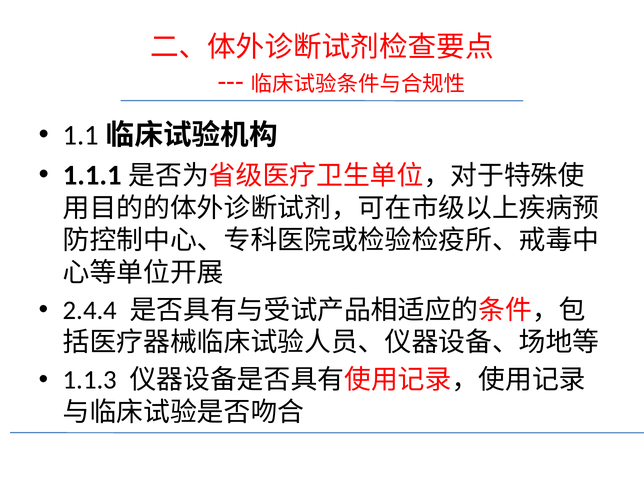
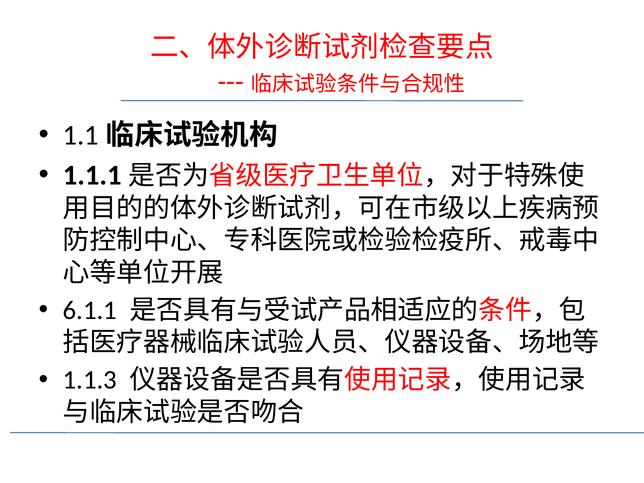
2.4.4: 2.4.4 -> 6.1.1
